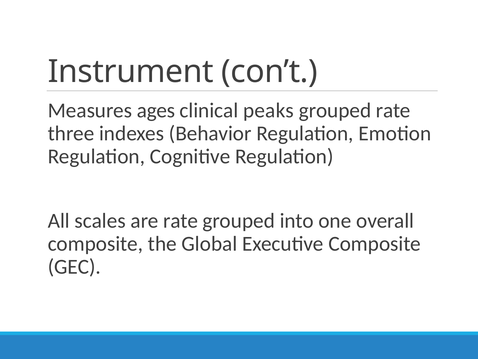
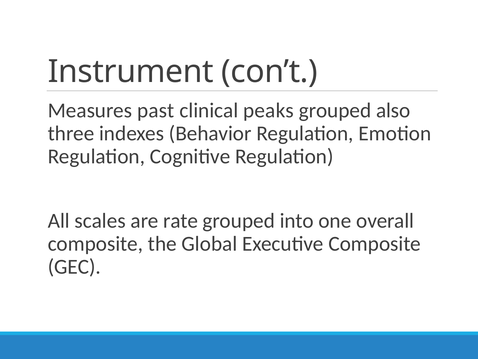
ages: ages -> past
grouped rate: rate -> also
